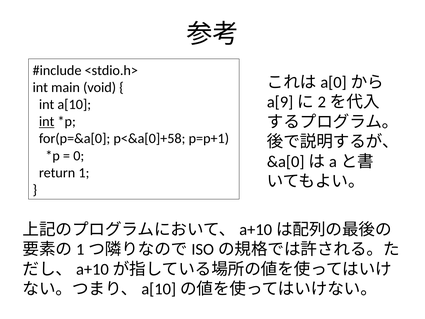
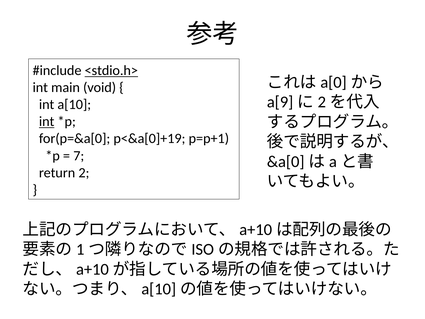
<stdio.h> underline: none -> present
p<&a[0]+58: p<&a[0]+58 -> p<&a[0]+19
0: 0 -> 7
1: 1 -> 2
